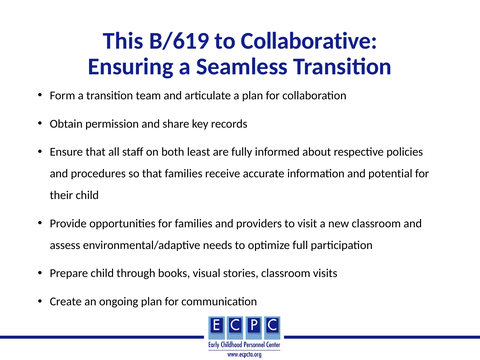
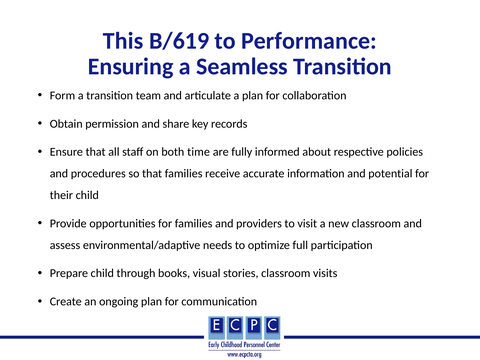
Collaborative: Collaborative -> Performance
least: least -> time
